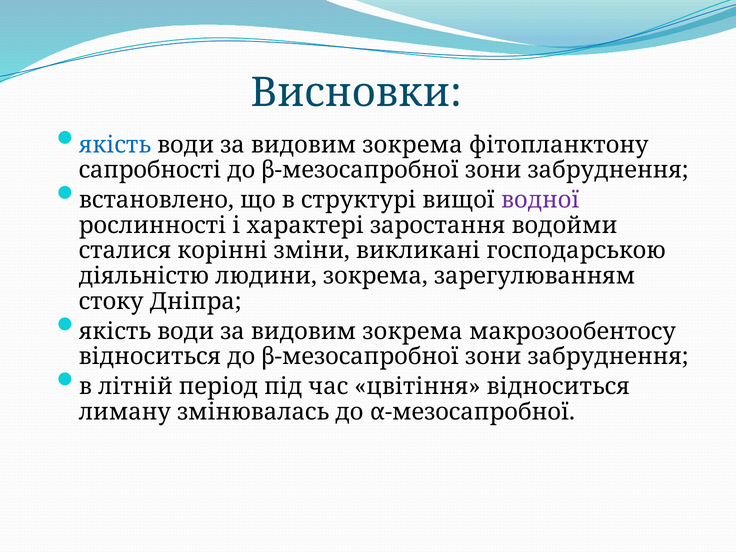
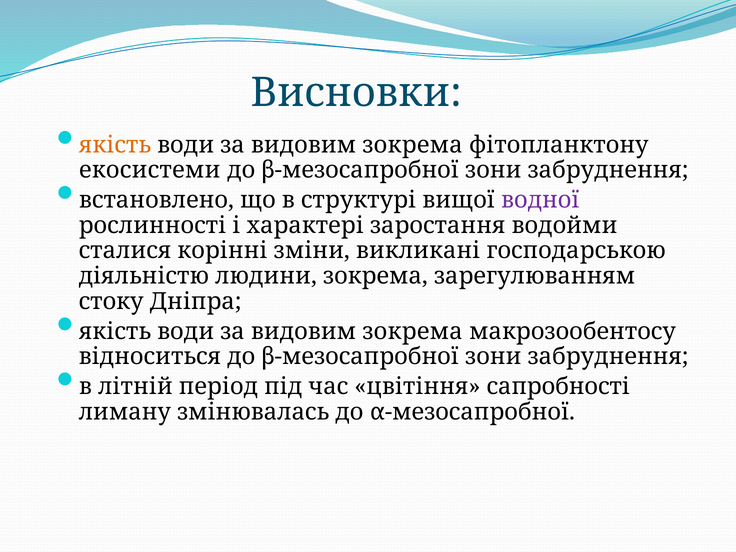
якість at (115, 145) colour: blue -> orange
сапробності: сапробності -> екосистеми
цвітіння відноситься: відноситься -> сапробності
